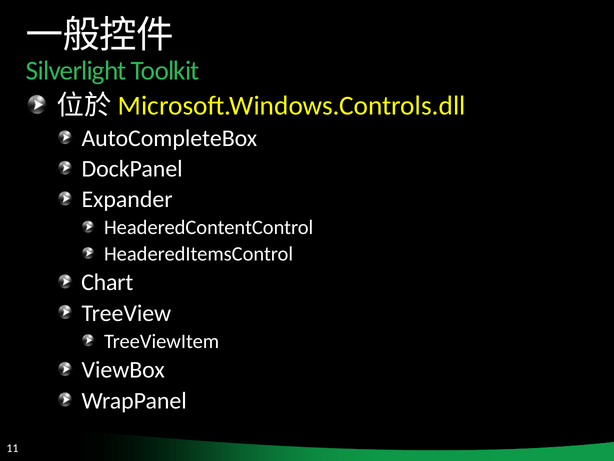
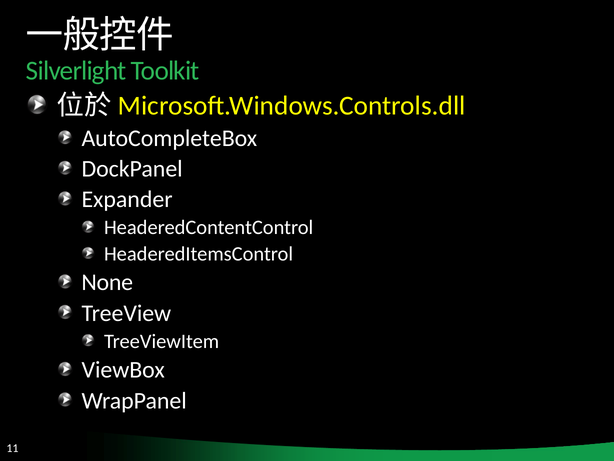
Chart: Chart -> None
